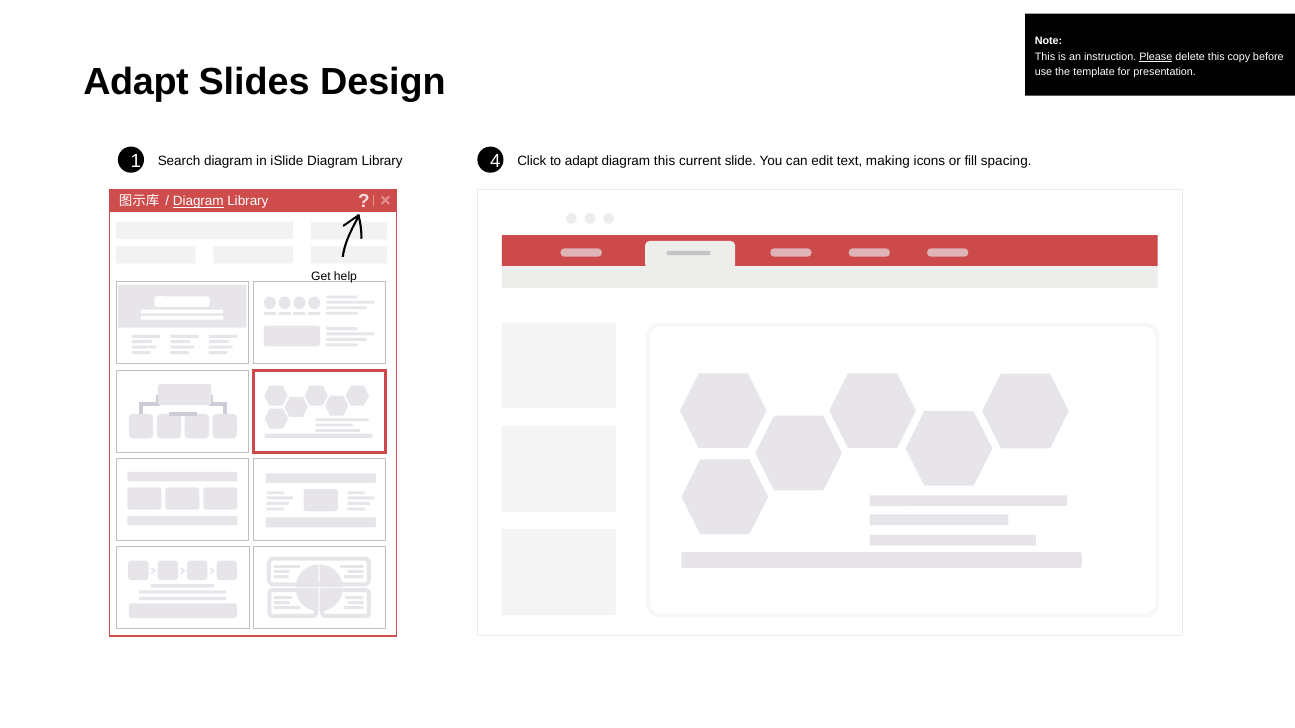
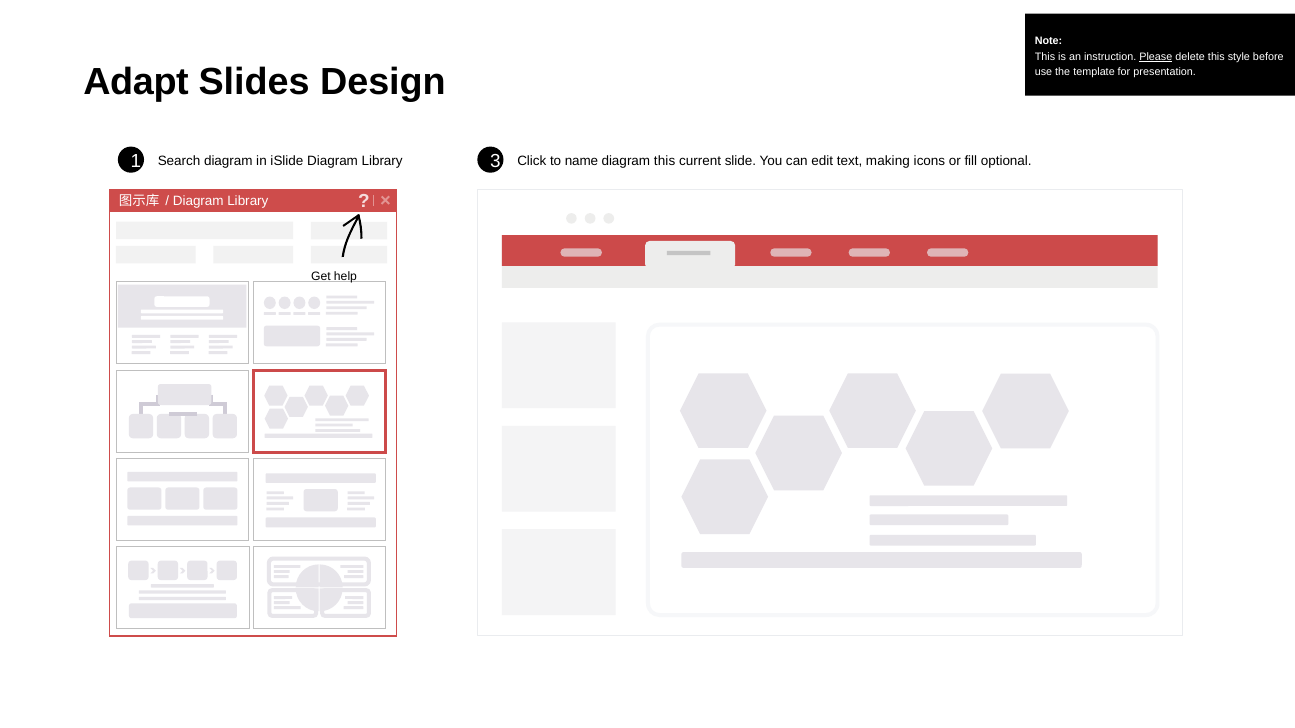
copy: copy -> style
4: 4 -> 3
to adapt: adapt -> name
spacing: spacing -> optional
Diagram at (198, 201) underline: present -> none
